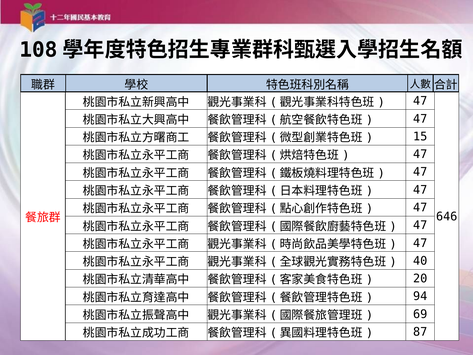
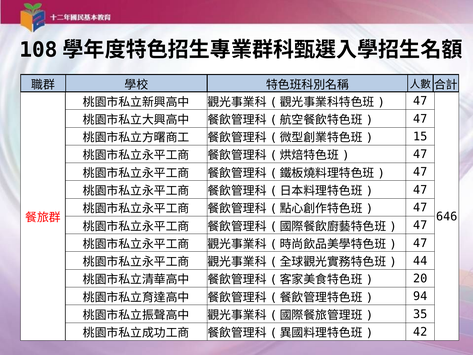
40: 40 -> 44
69: 69 -> 35
87: 87 -> 42
